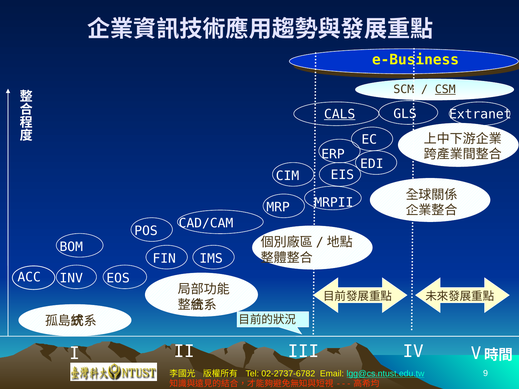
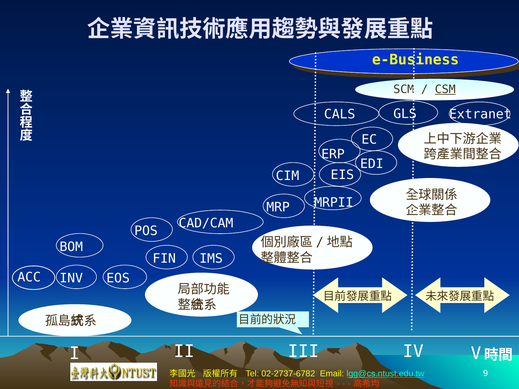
CALS underline: present -> none
